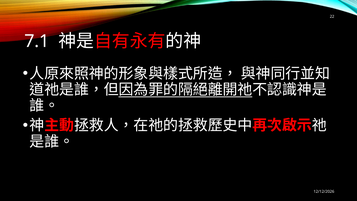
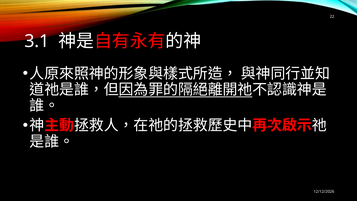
7.1: 7.1 -> 3.1
